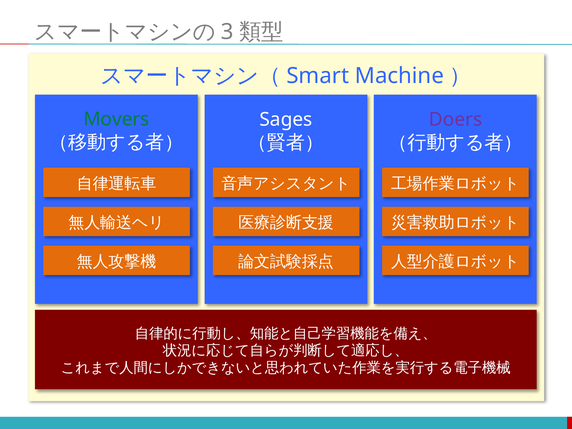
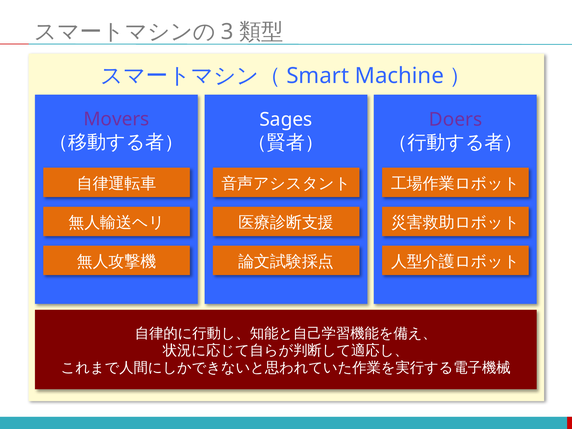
Movers colour: green -> purple
